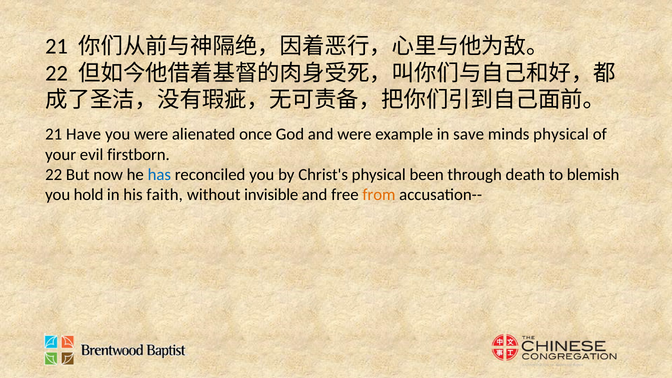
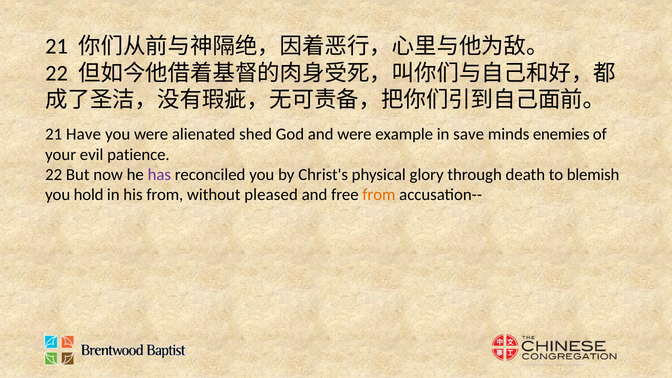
once: once -> shed
minds physical: physical -> enemies
firstborn: firstborn -> patience
has colour: blue -> purple
been: been -> glory
his faith: faith -> from
invisible: invisible -> pleased
